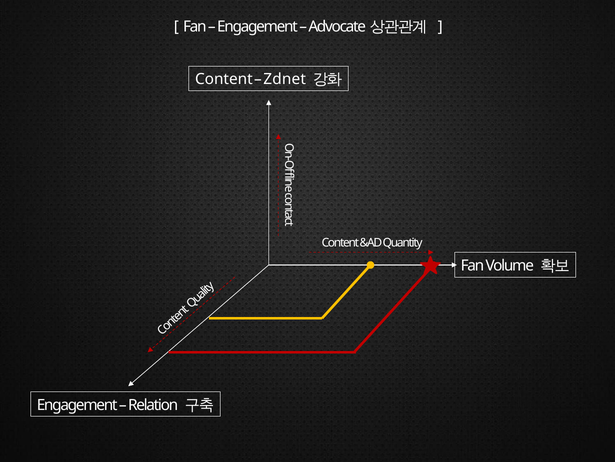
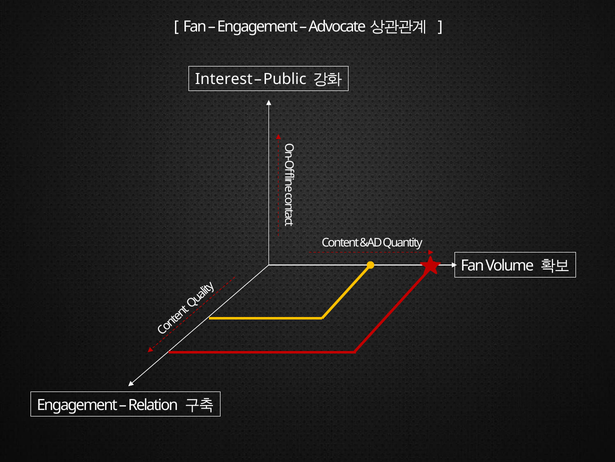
Content at (224, 79): Content -> Interest
Zdnet: Zdnet -> Public
